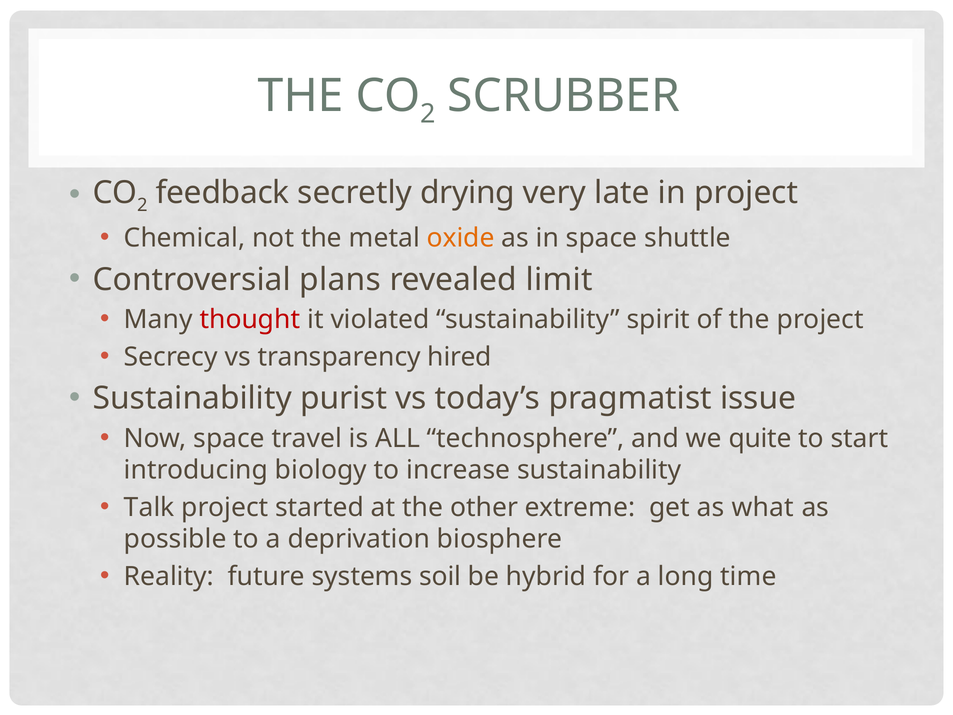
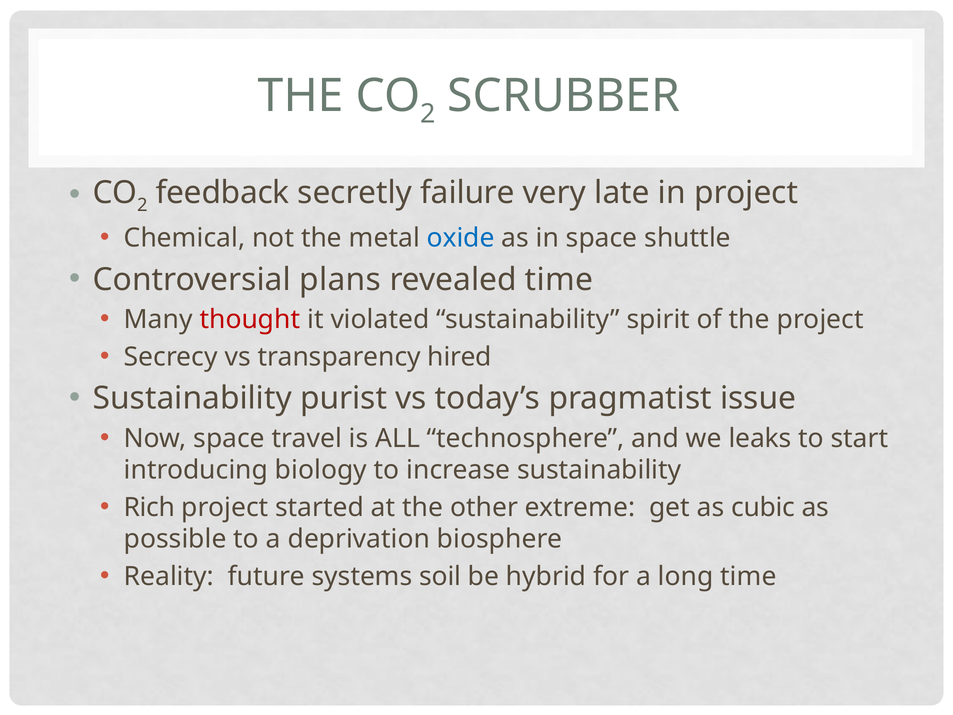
drying: drying -> failure
oxide colour: orange -> blue
revealed limit: limit -> time
quite: quite -> leaks
Talk: Talk -> Rich
what: what -> cubic
